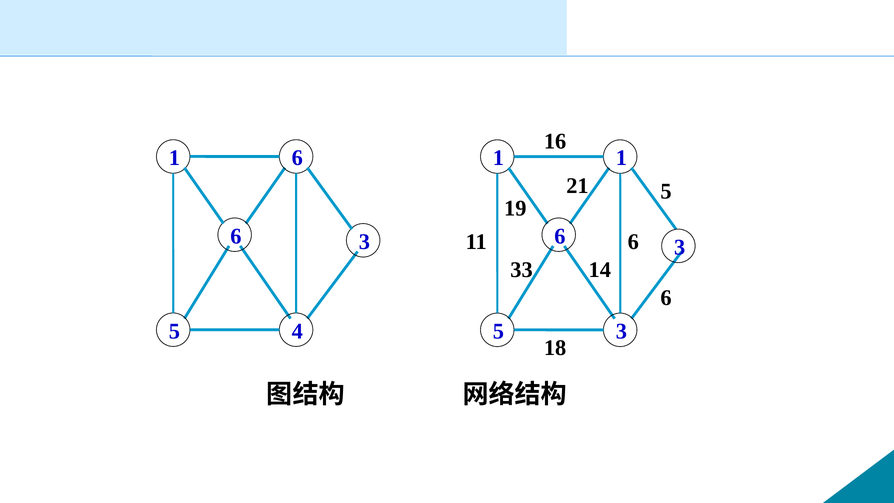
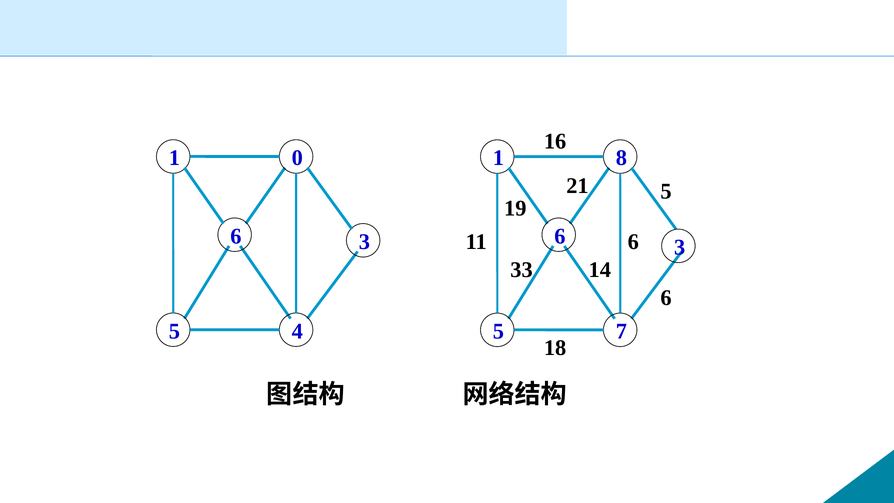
1 6: 6 -> 0
1 1: 1 -> 8
5 3: 3 -> 7
